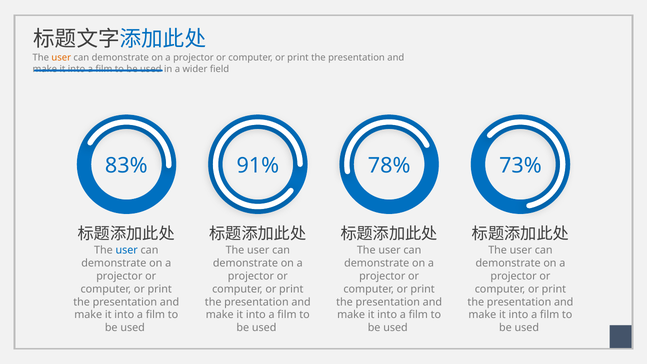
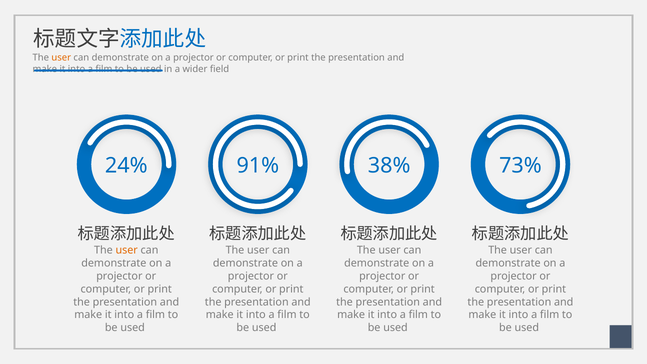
83%: 83% -> 24%
78%: 78% -> 38%
user at (127, 250) colour: blue -> orange
